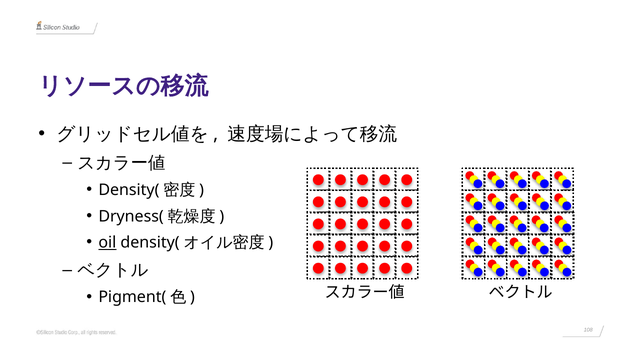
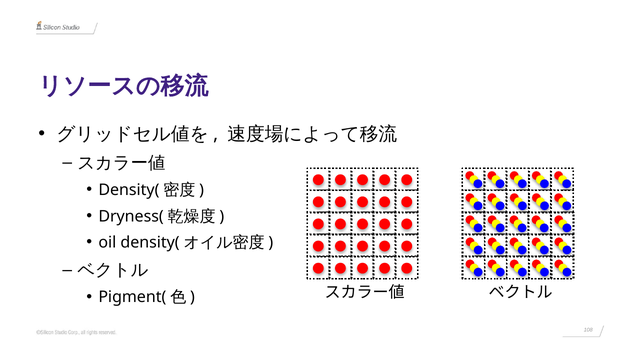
oil underline: present -> none
